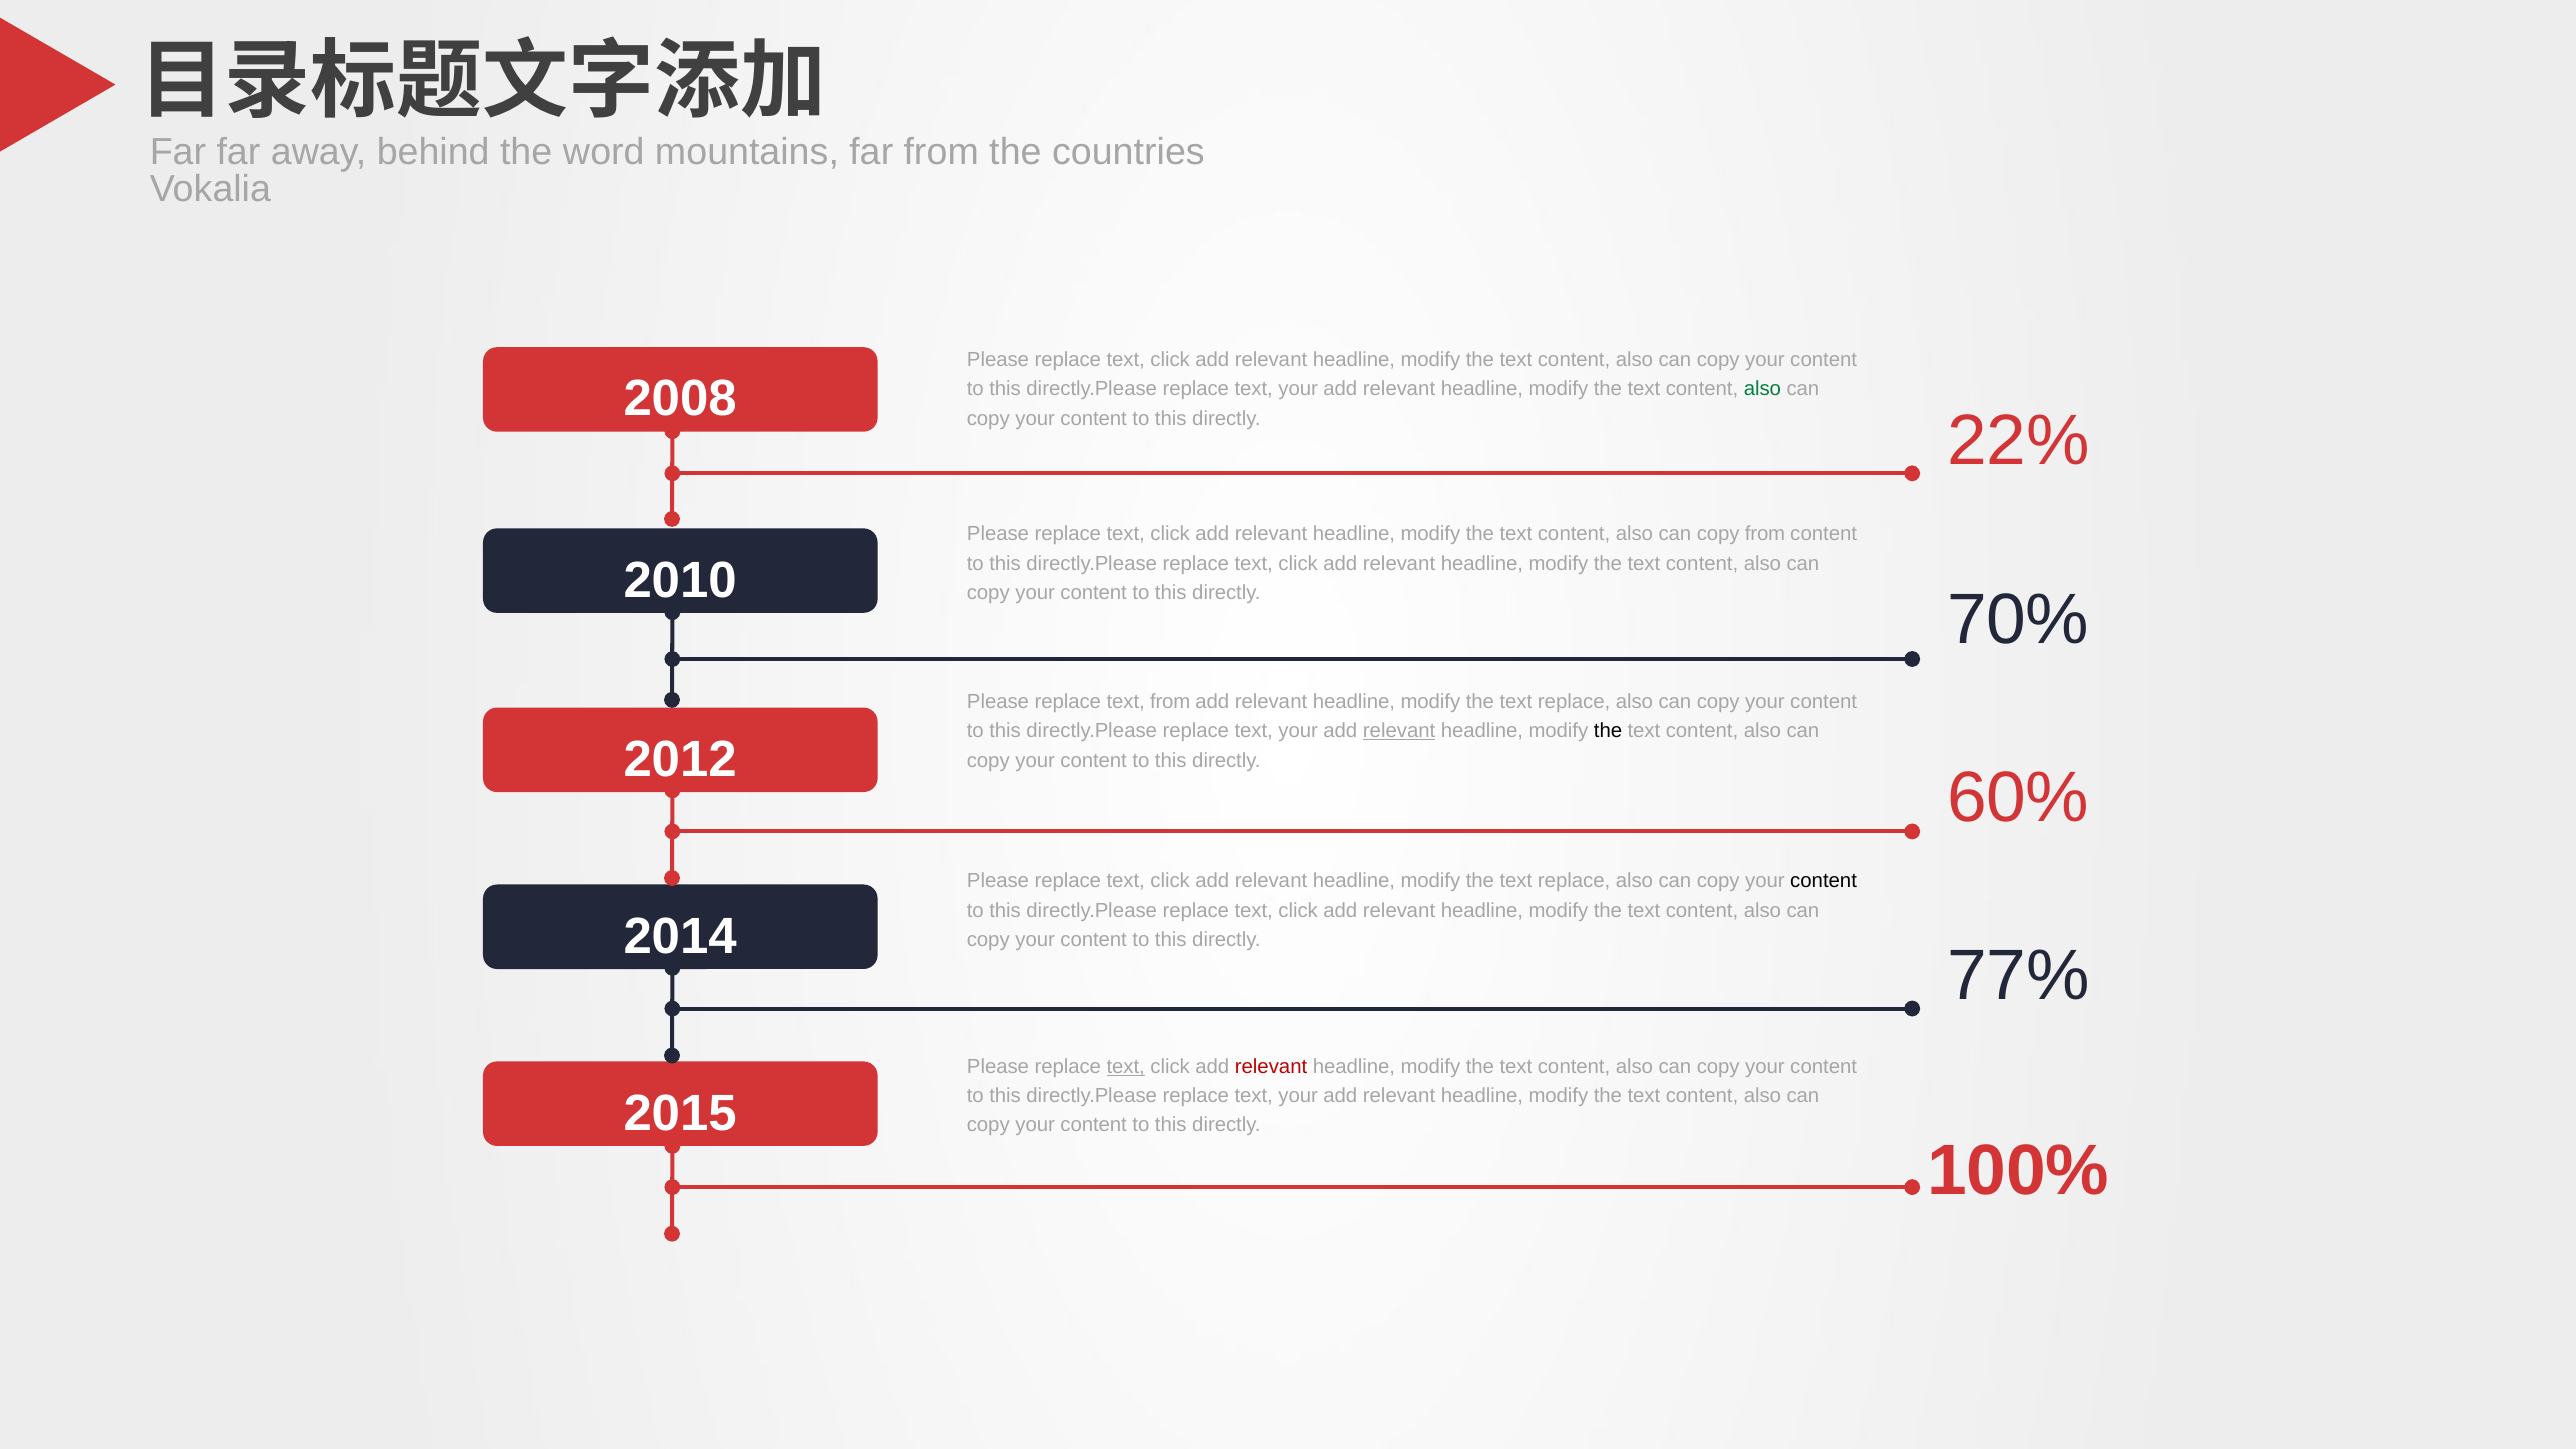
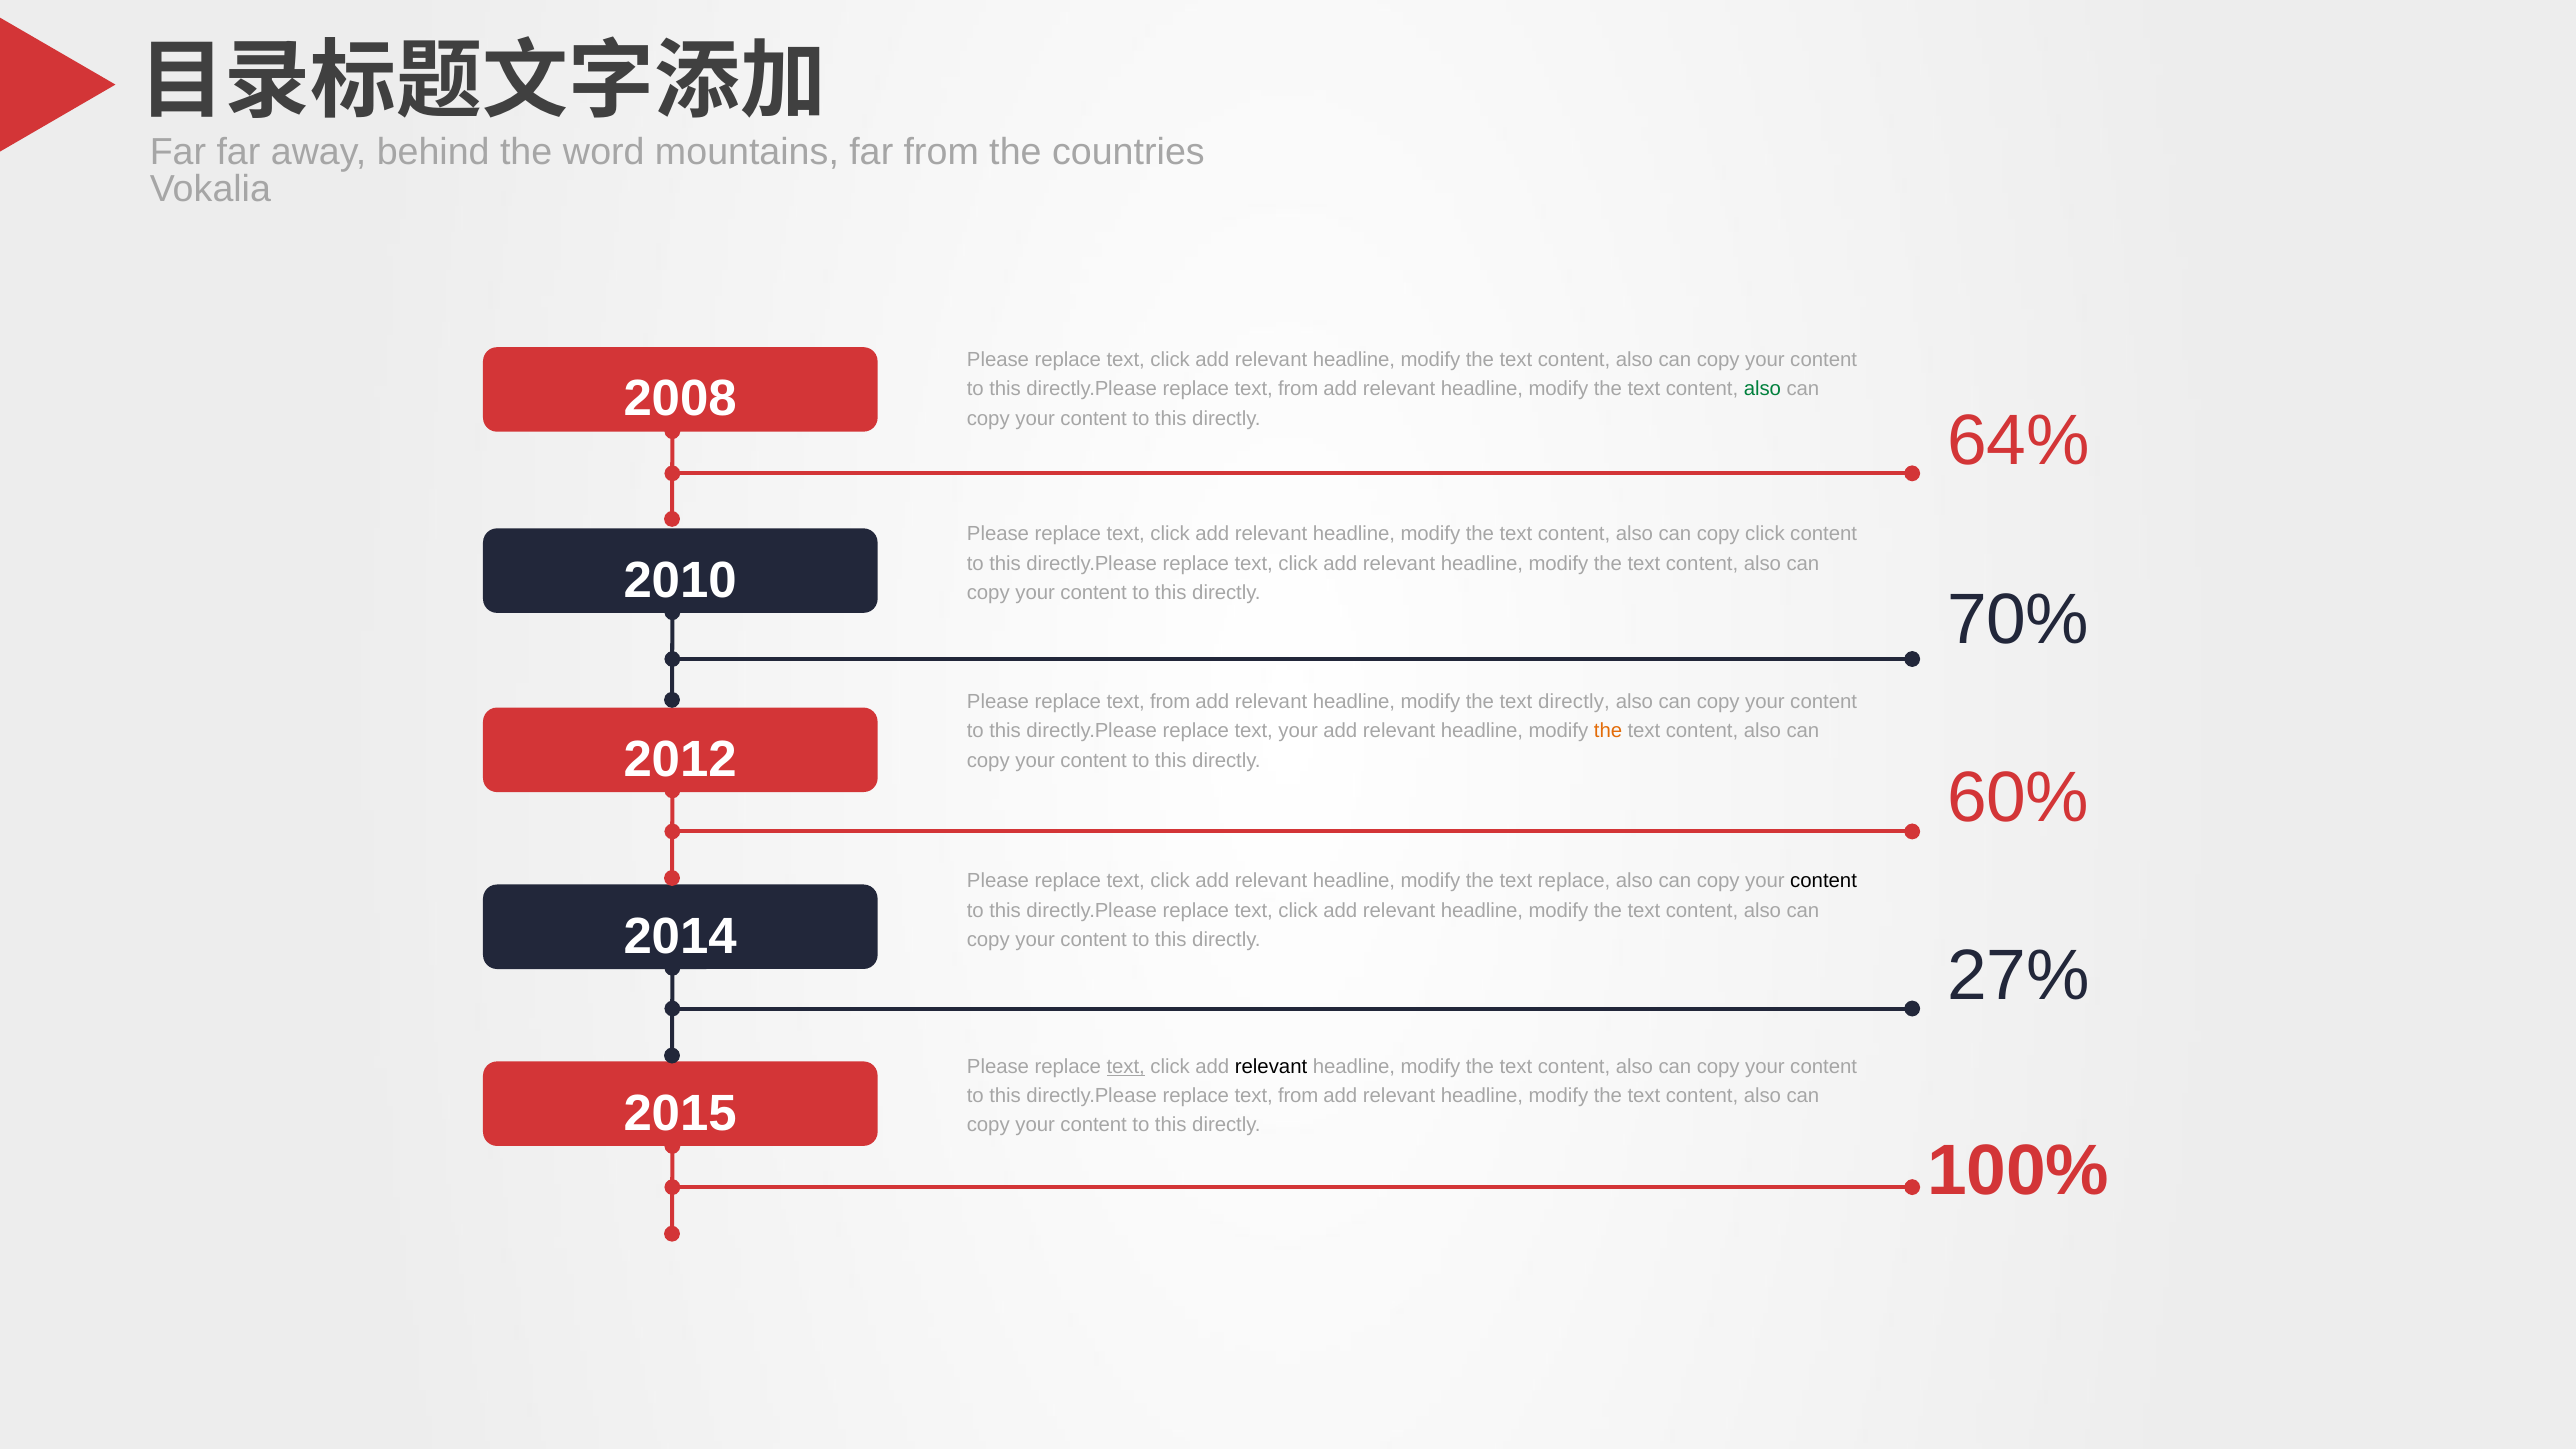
your at (1298, 389): your -> from
22%: 22% -> 64%
copy from: from -> click
replace at (1574, 702): replace -> directly
relevant at (1399, 731) underline: present -> none
the at (1608, 731) colour: black -> orange
77%: 77% -> 27%
relevant at (1271, 1066) colour: red -> black
your at (1298, 1096): your -> from
